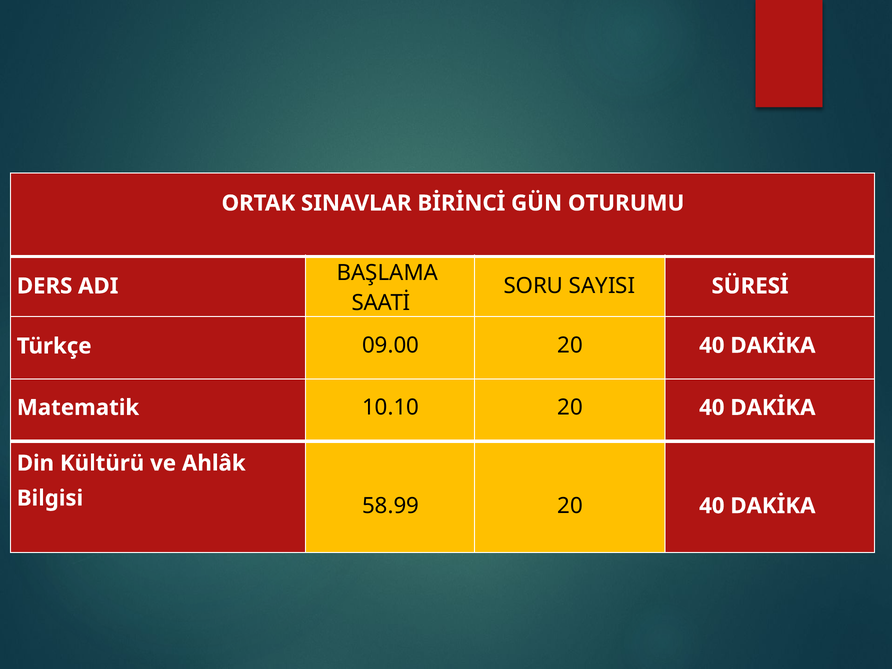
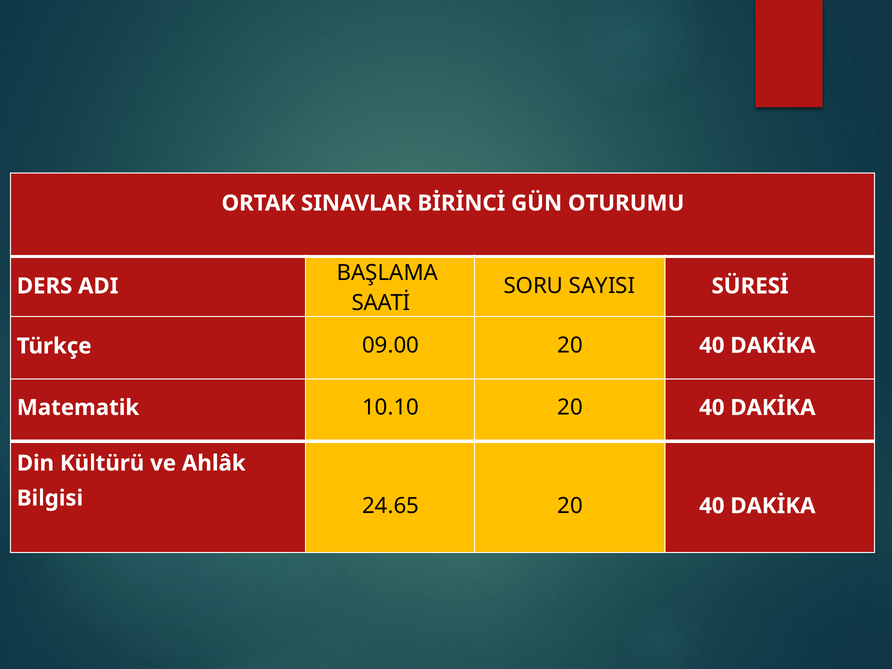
58.99: 58.99 -> 24.65
